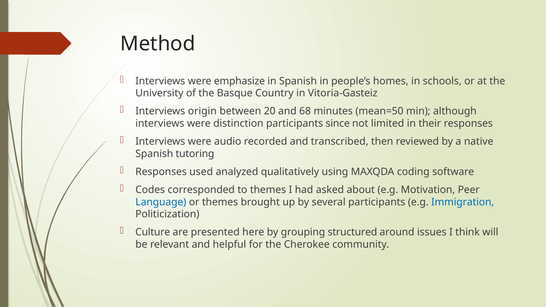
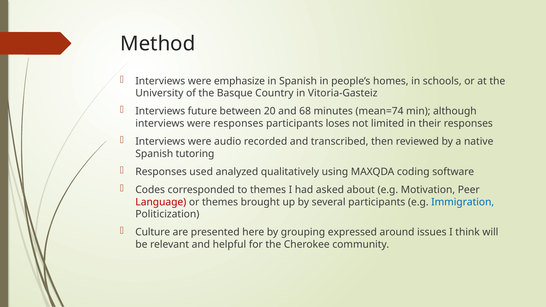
origin: origin -> future
mean=50: mean=50 -> mean=74
were distinction: distinction -> responses
since: since -> loses
Language colour: blue -> red
structured: structured -> expressed
